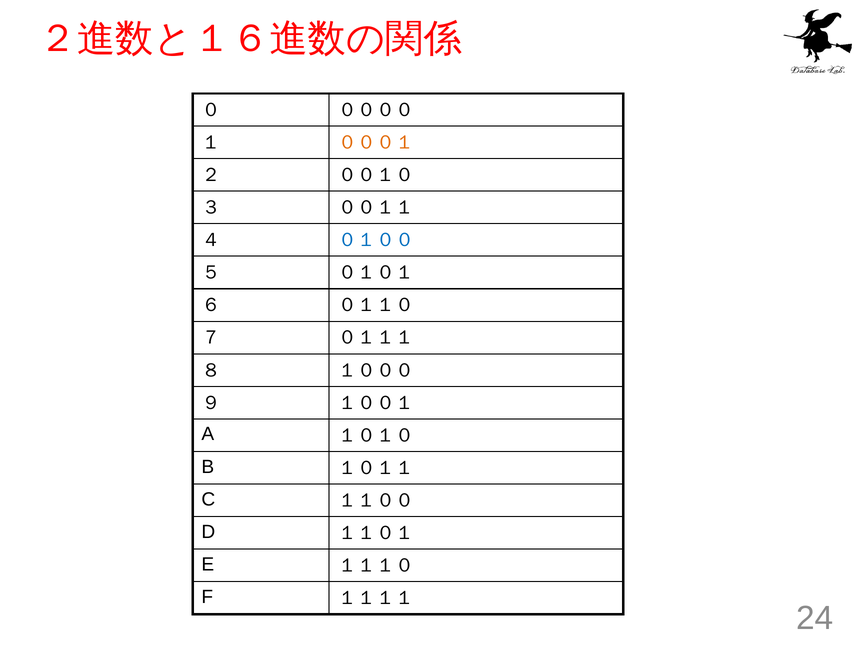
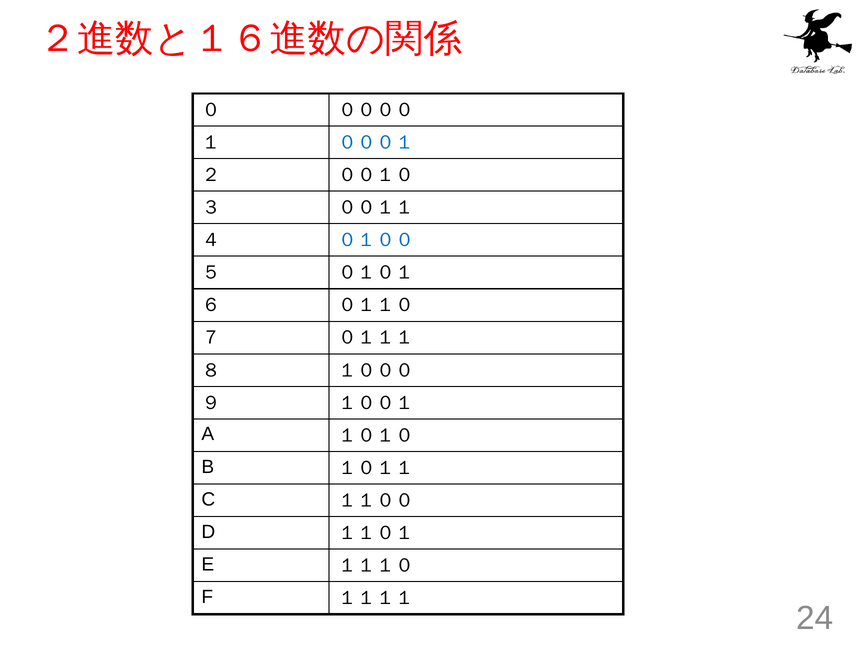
０００１ colour: orange -> blue
